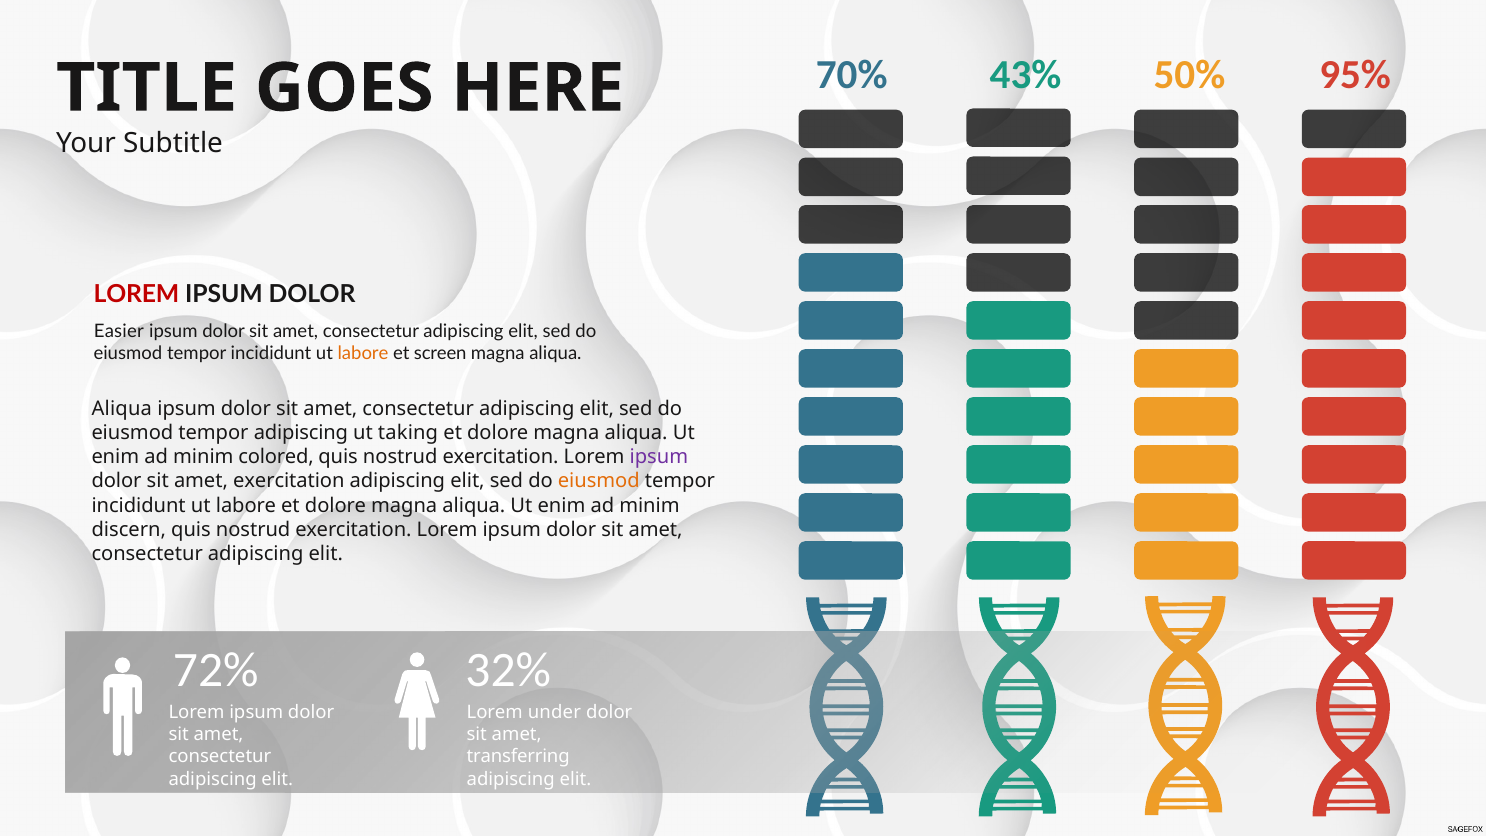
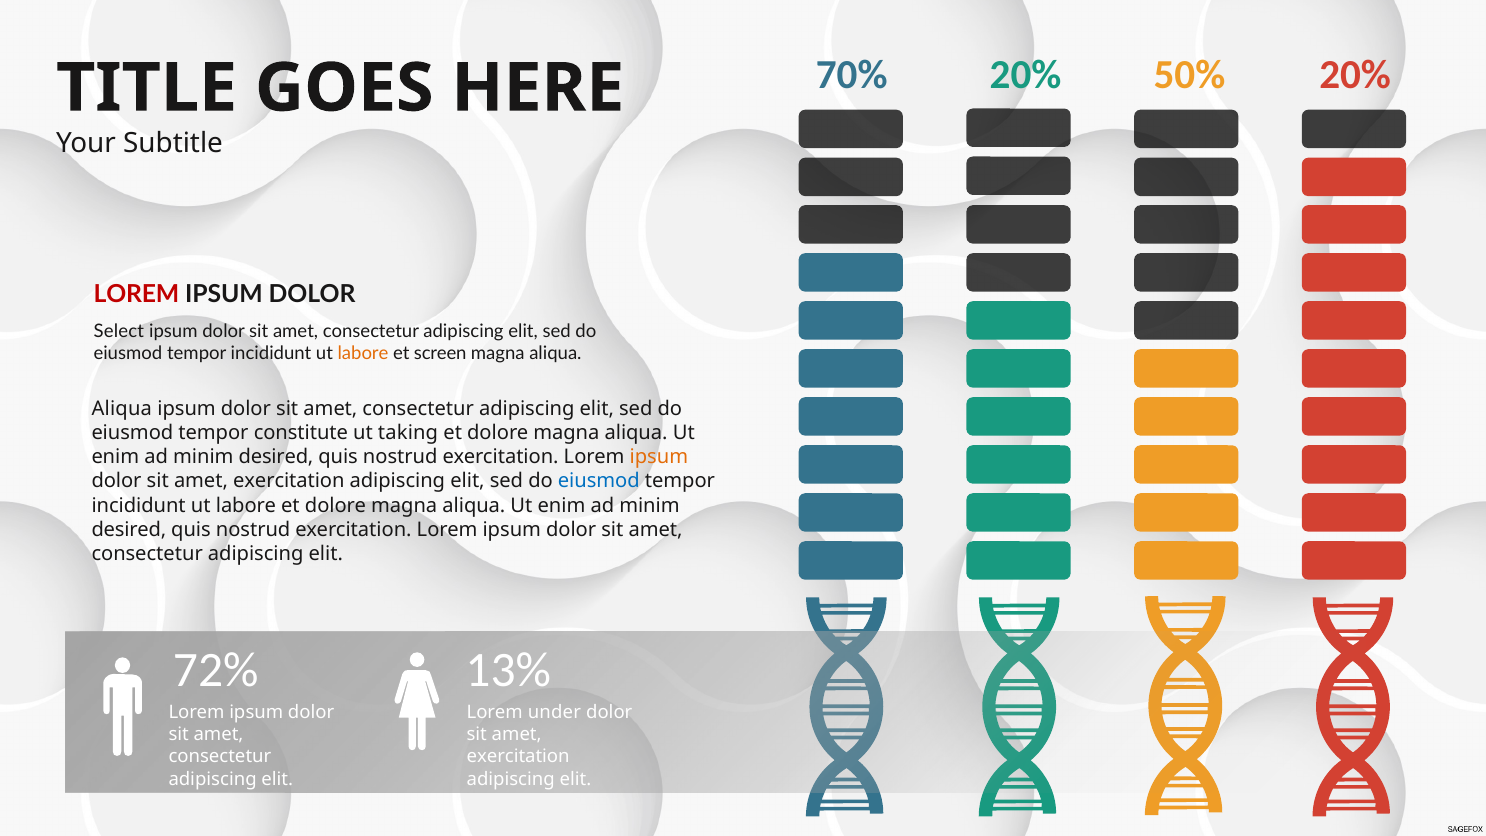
70% 43%: 43% -> 20%
50% 95%: 95% -> 20%
Easier: Easier -> Select
tempor adipiscing: adipiscing -> constitute
colored at (276, 457): colored -> desired
ipsum at (659, 457) colour: purple -> orange
eiusmod at (599, 481) colour: orange -> blue
discern at (129, 529): discern -> desired
32%: 32% -> 13%
transferring at (518, 757): transferring -> exercitation
